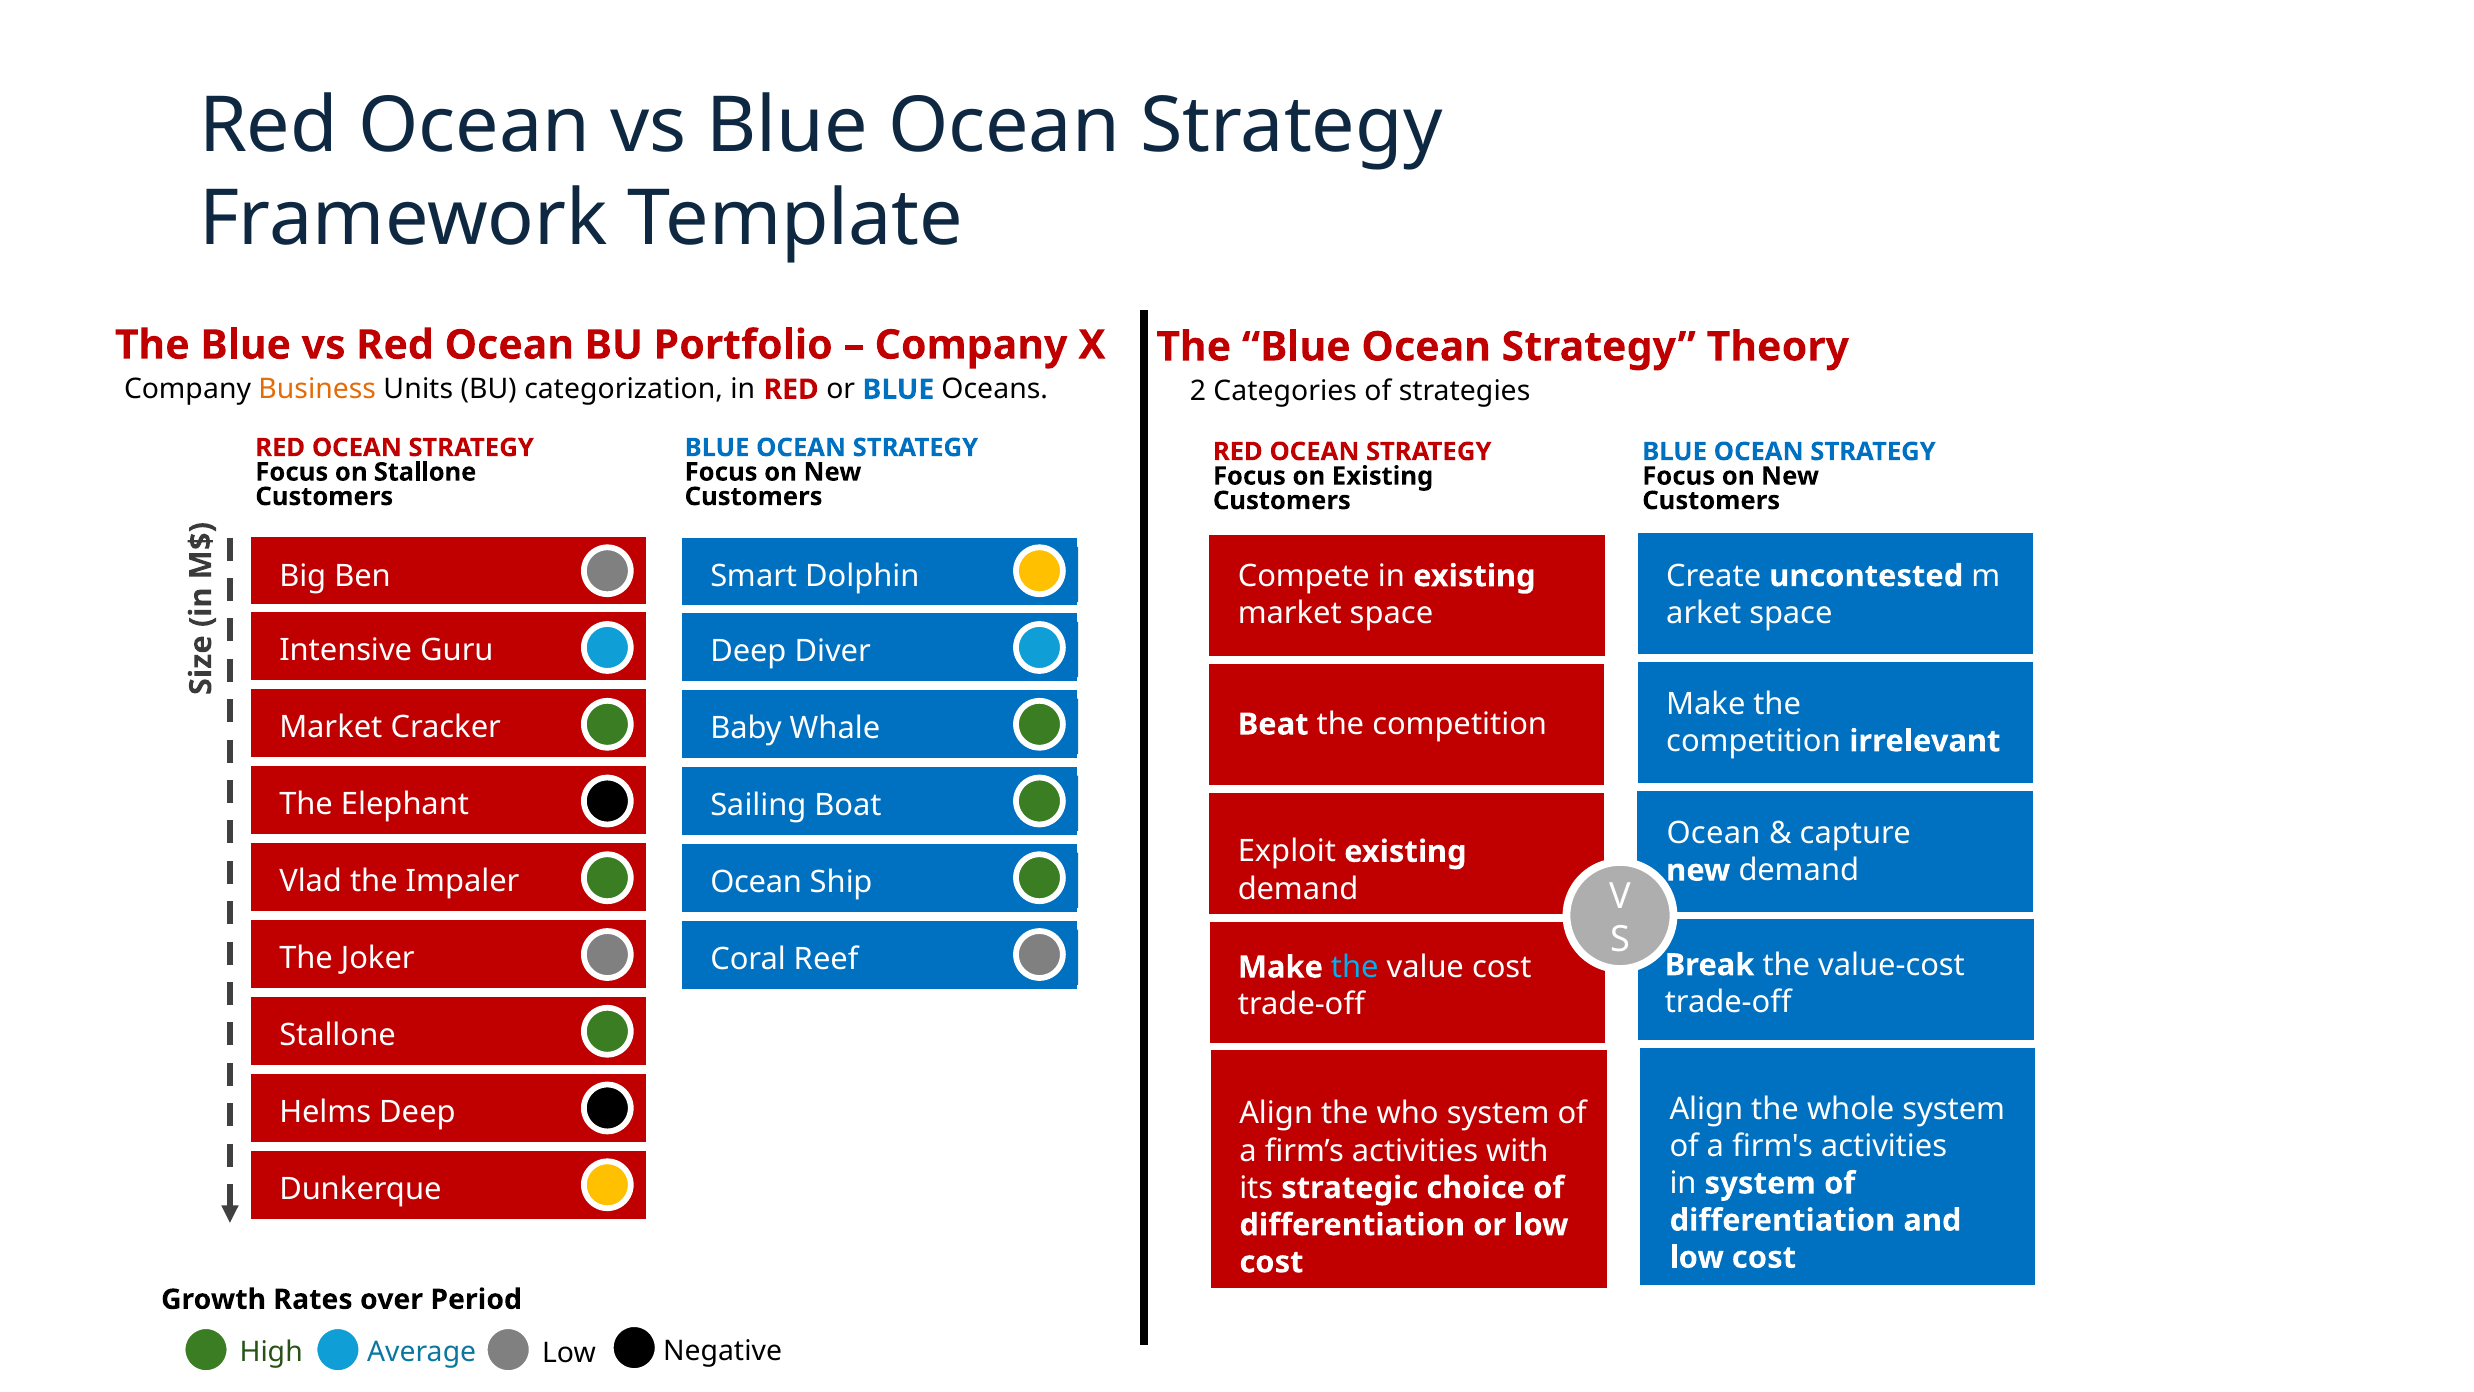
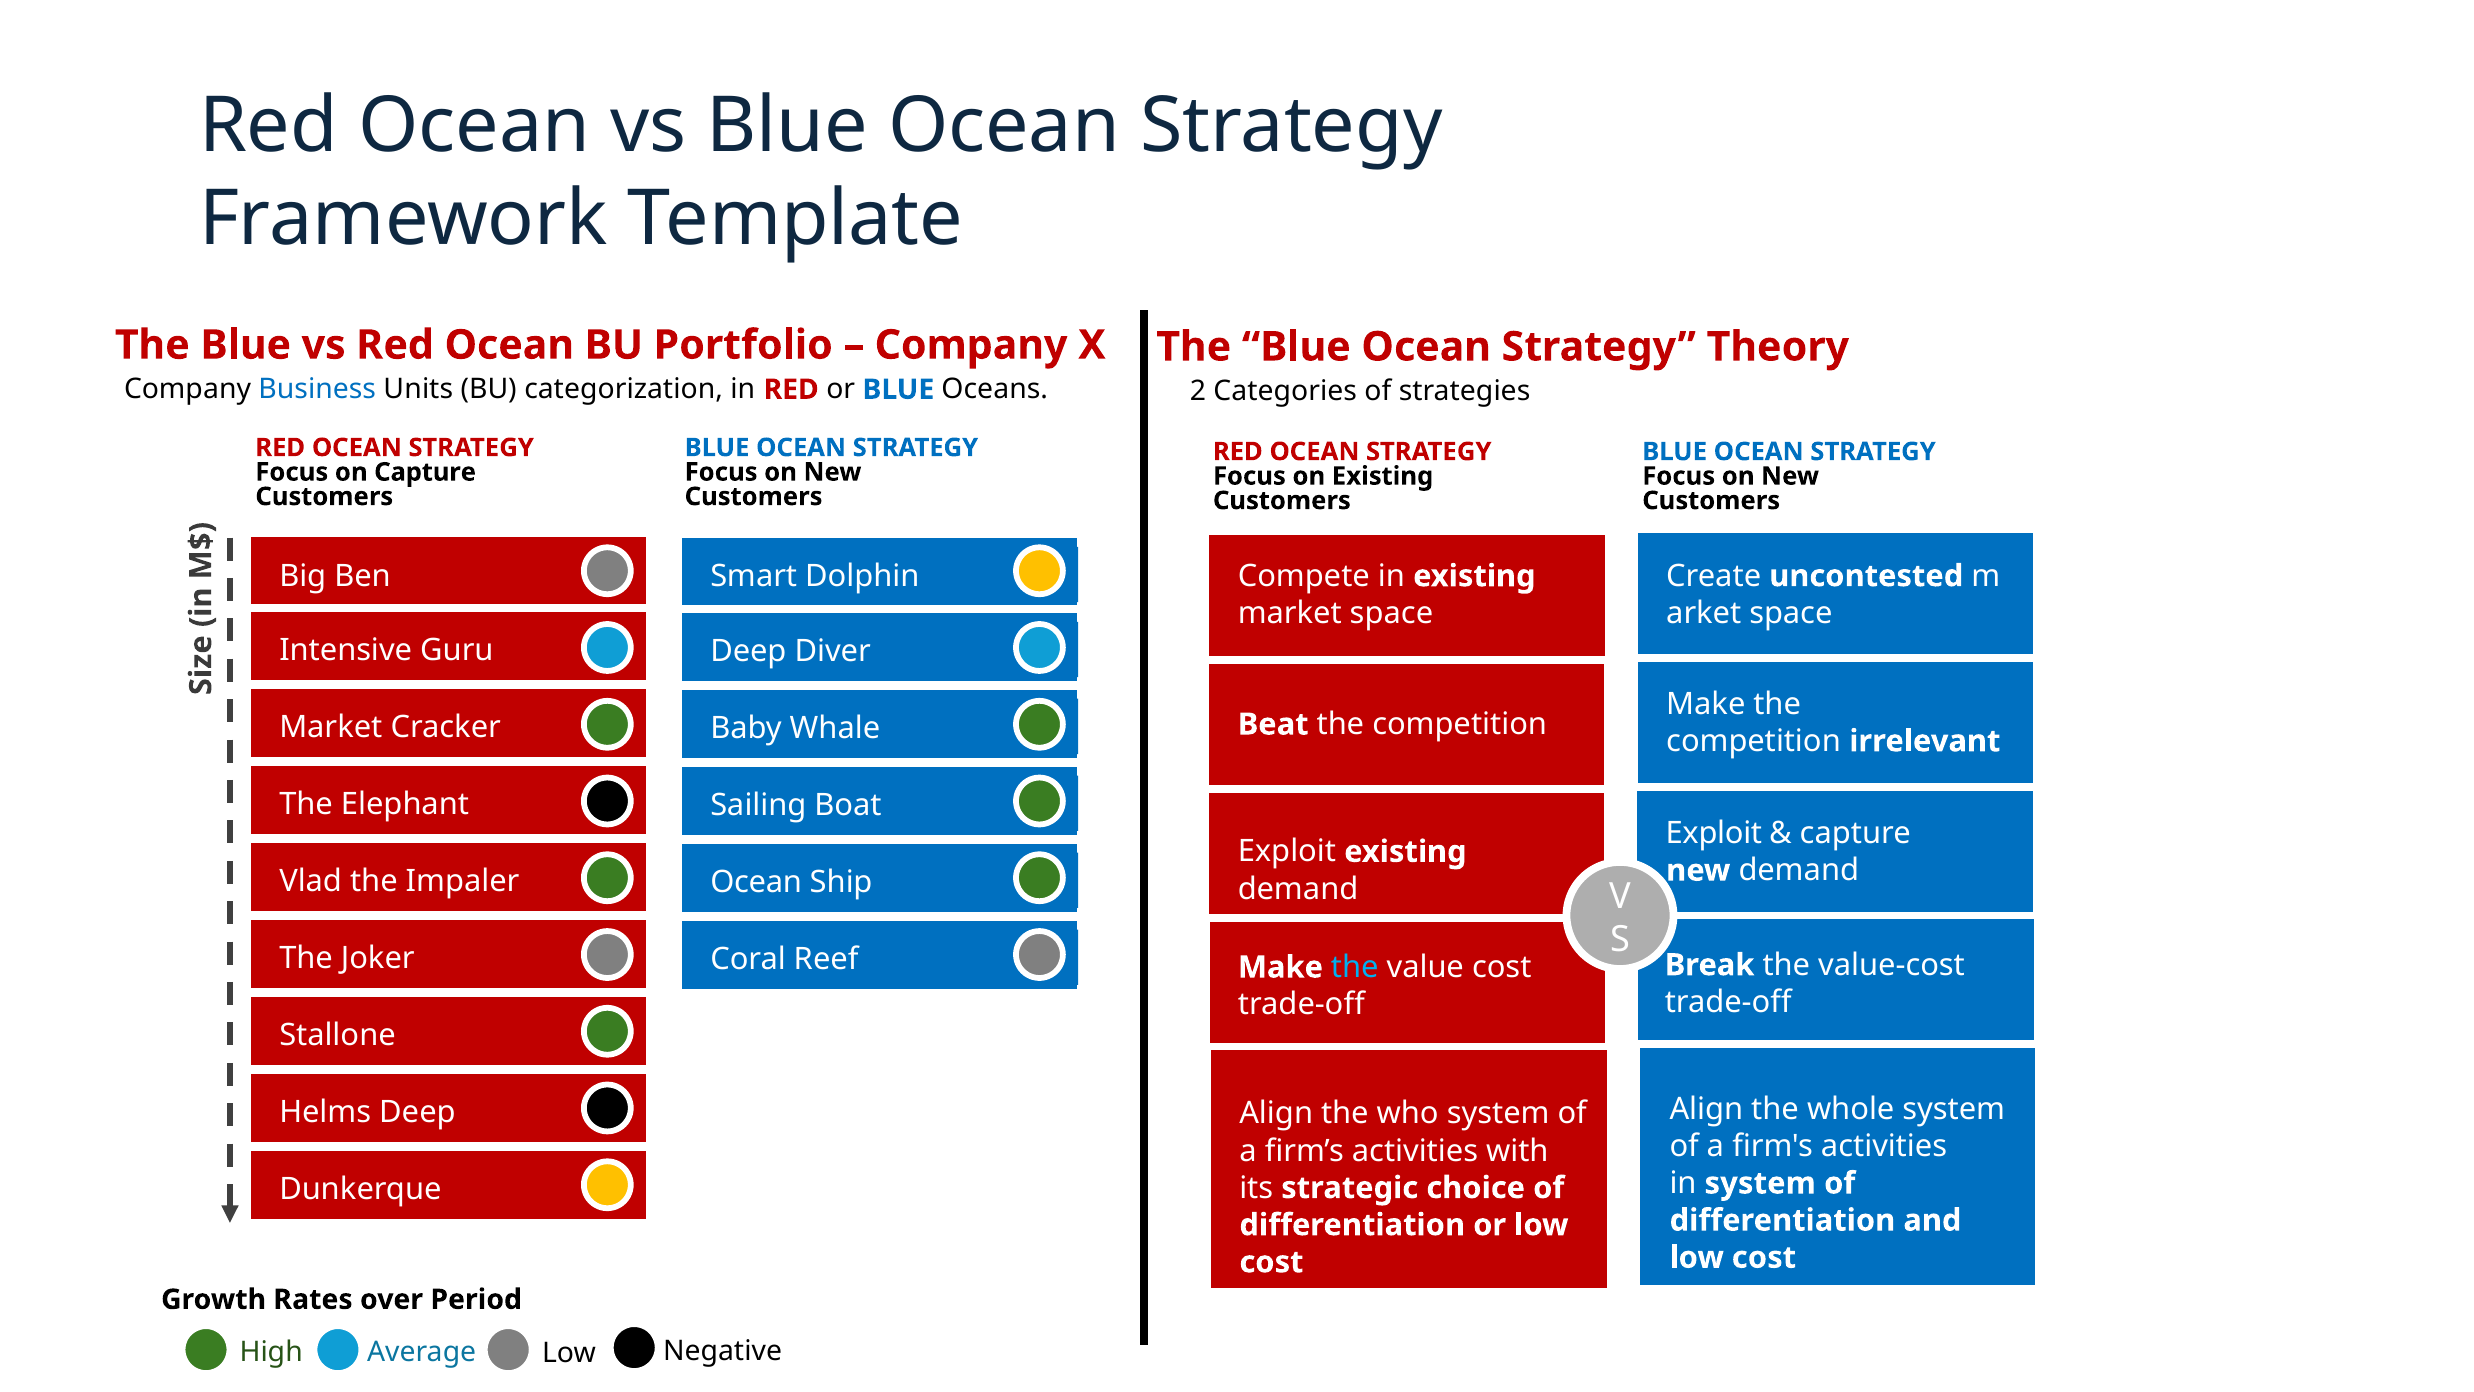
Business colour: orange -> blue
on Stallone: Stallone -> Capture
Ocean at (1714, 833): Ocean -> Exploit
